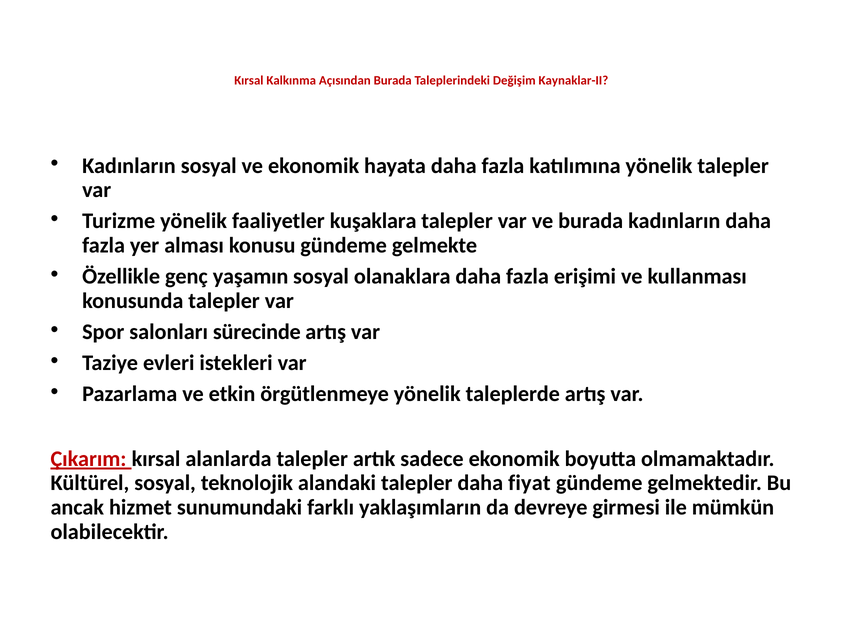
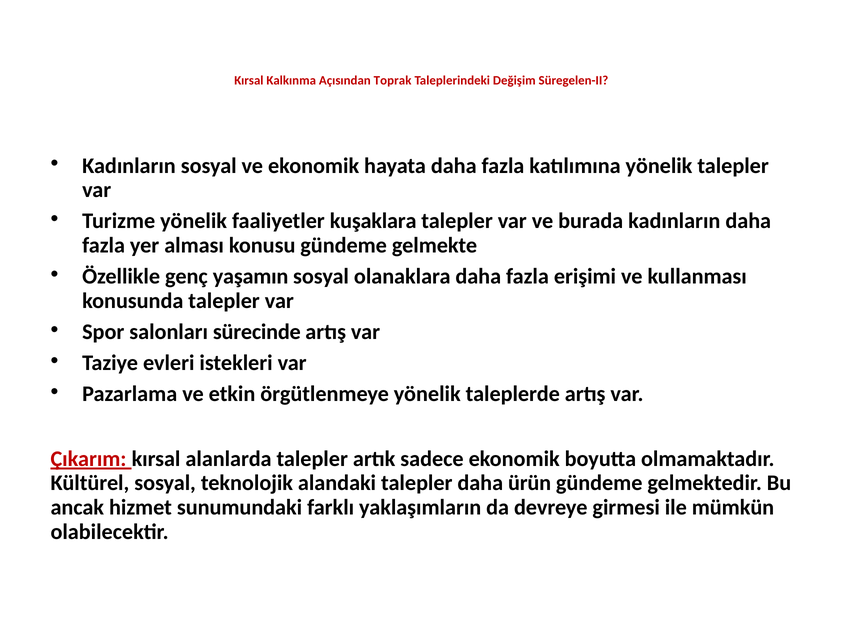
Açısından Burada: Burada -> Toprak
Kaynaklar-II: Kaynaklar-II -> Süregelen-II
fiyat: fiyat -> ürün
